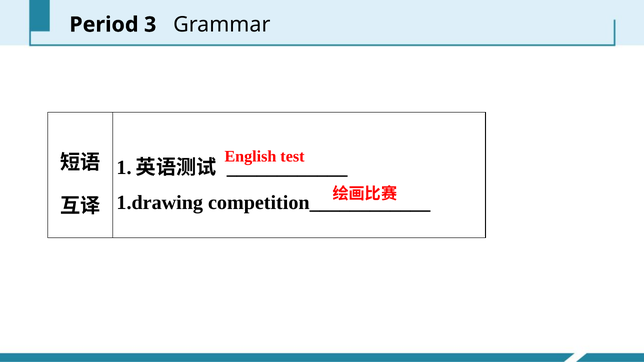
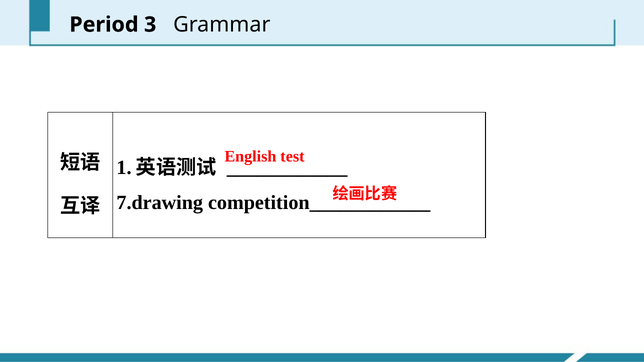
1.drawing: 1.drawing -> 7.drawing
